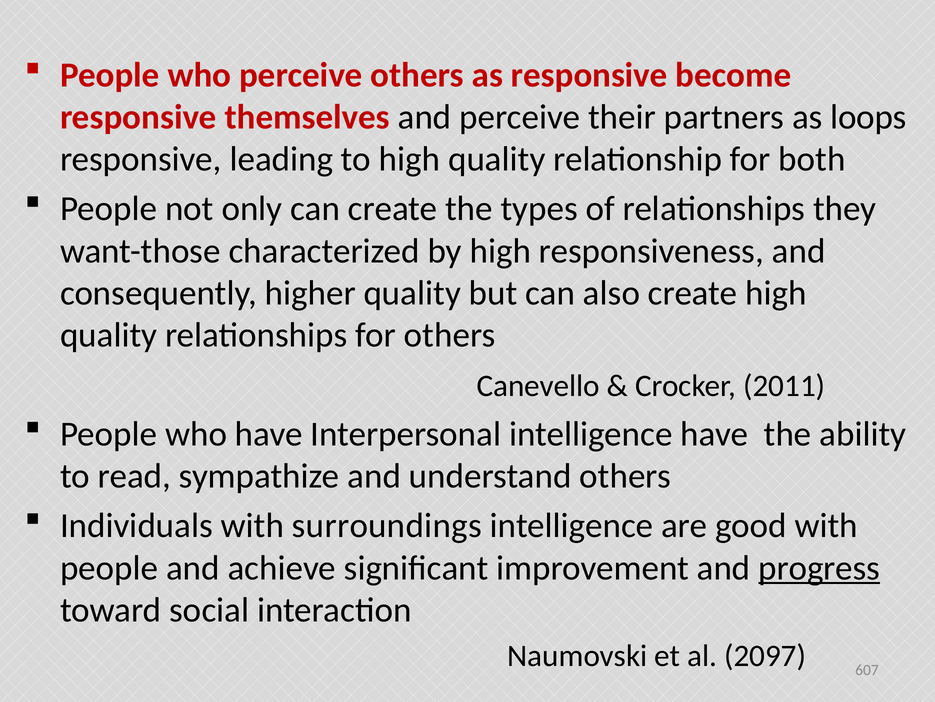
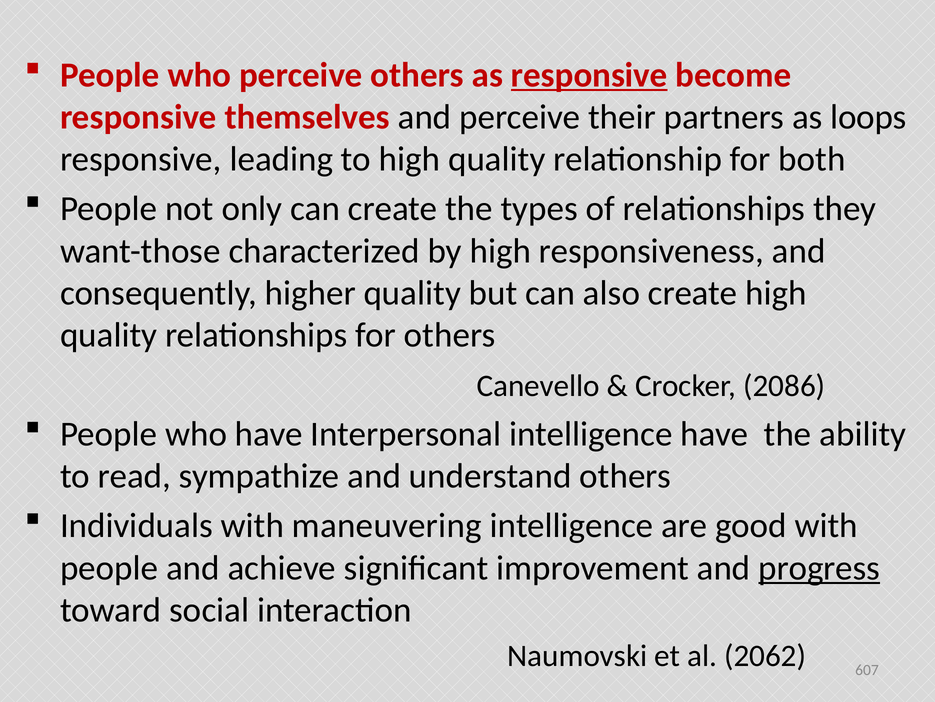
responsive at (589, 75) underline: none -> present
2011: 2011 -> 2086
surroundings: surroundings -> maneuvering
2097: 2097 -> 2062
